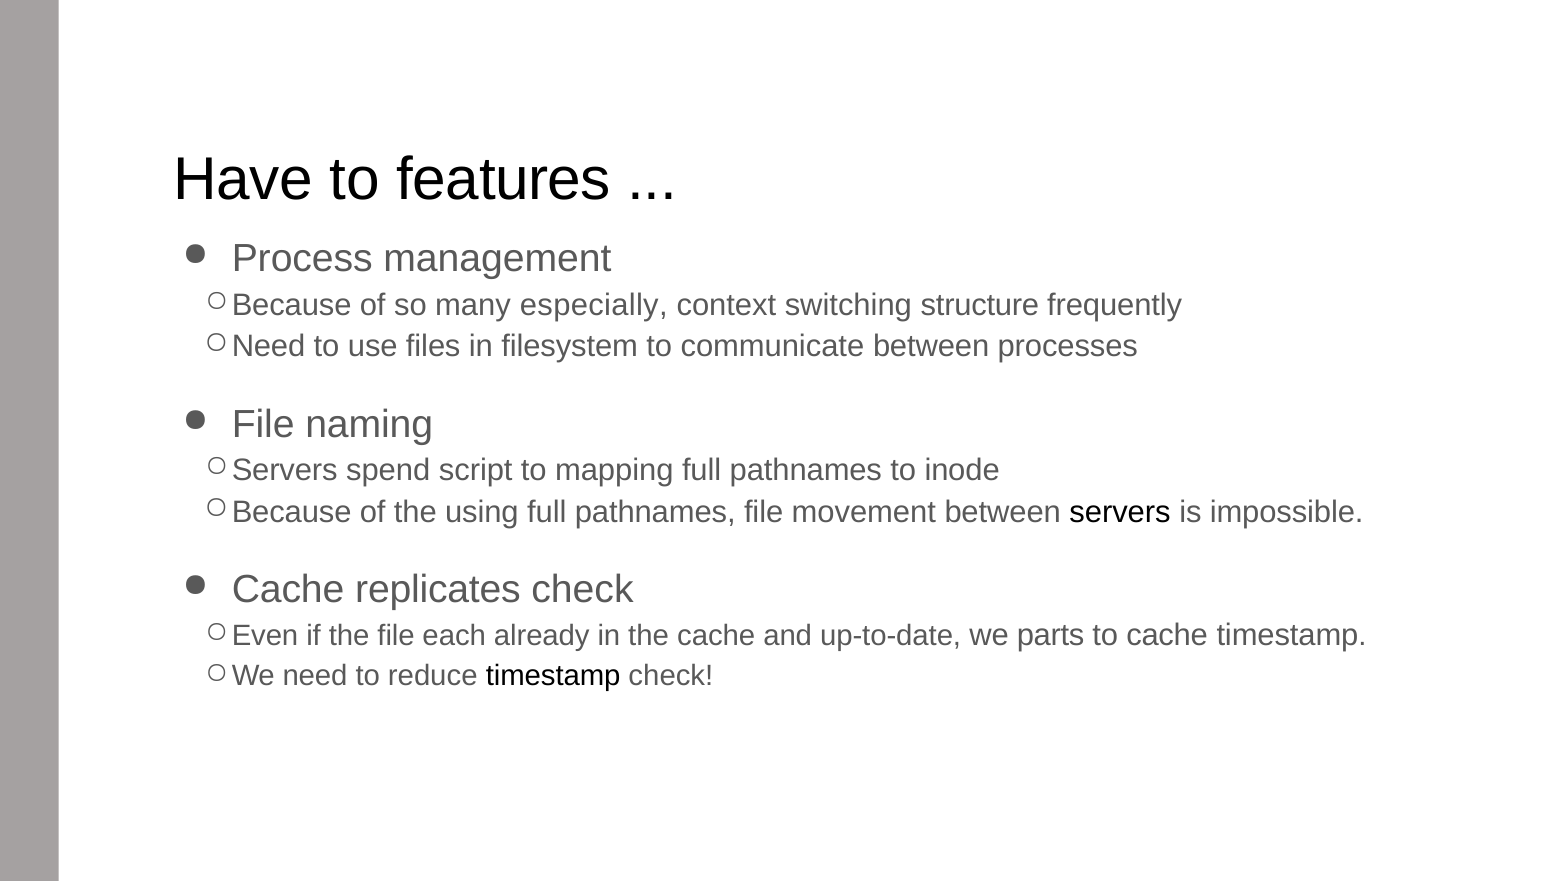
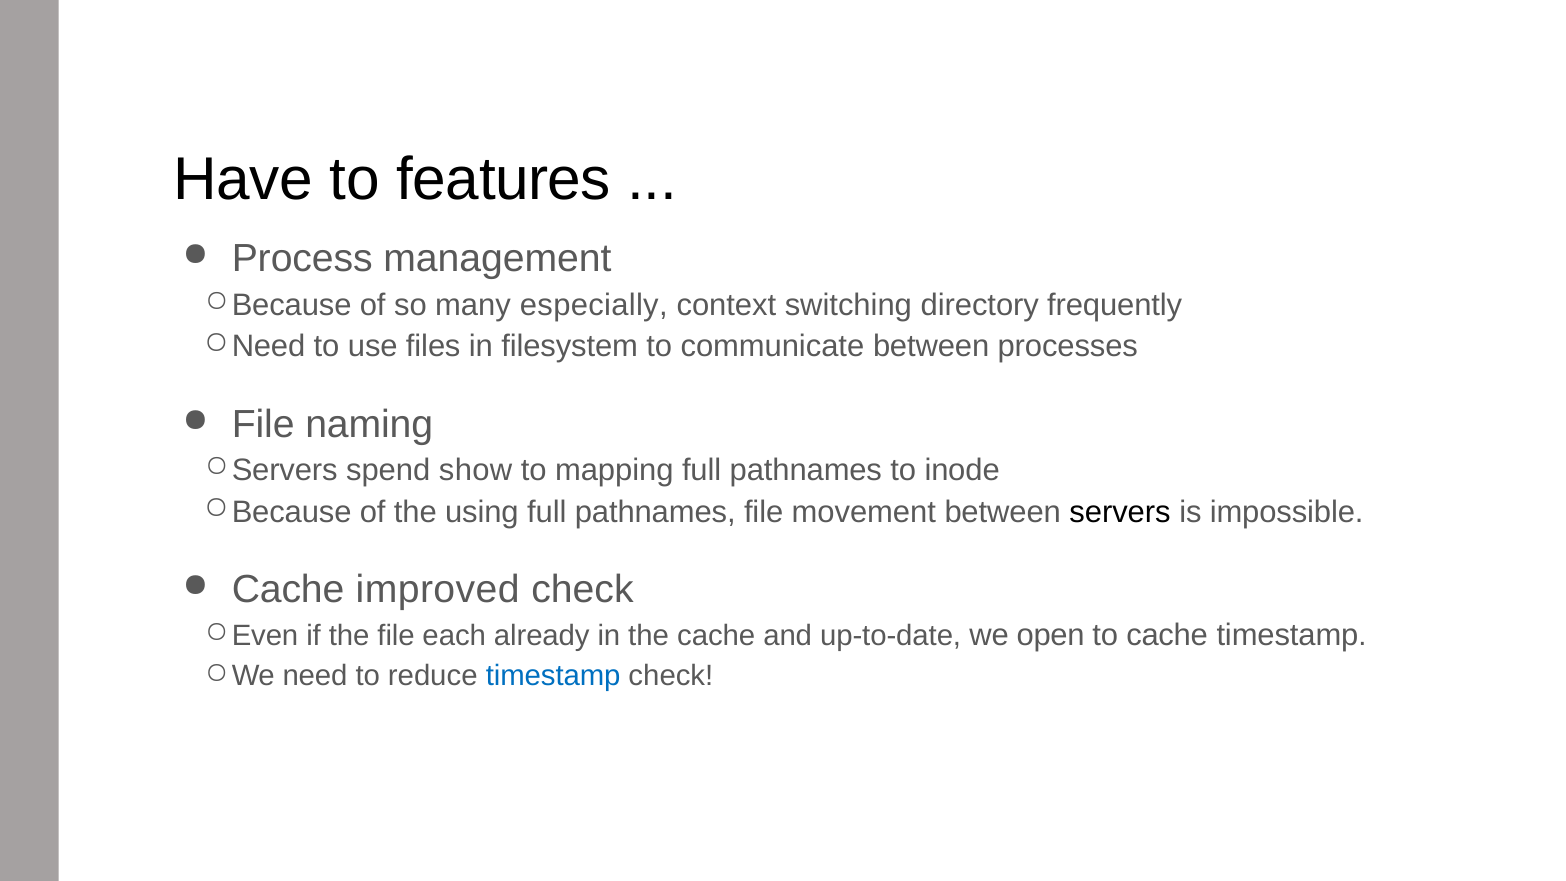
structure: structure -> directory
script: script -> show
replicates: replicates -> improved
parts: parts -> open
timestamp at (553, 676) colour: black -> blue
